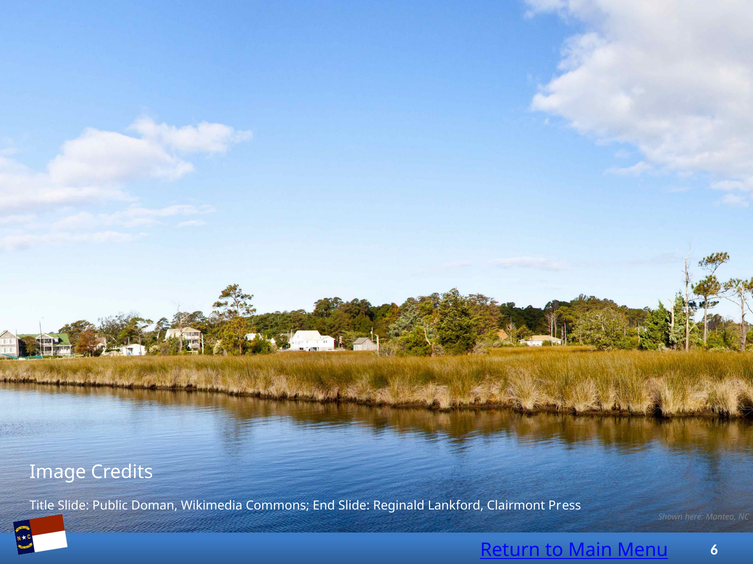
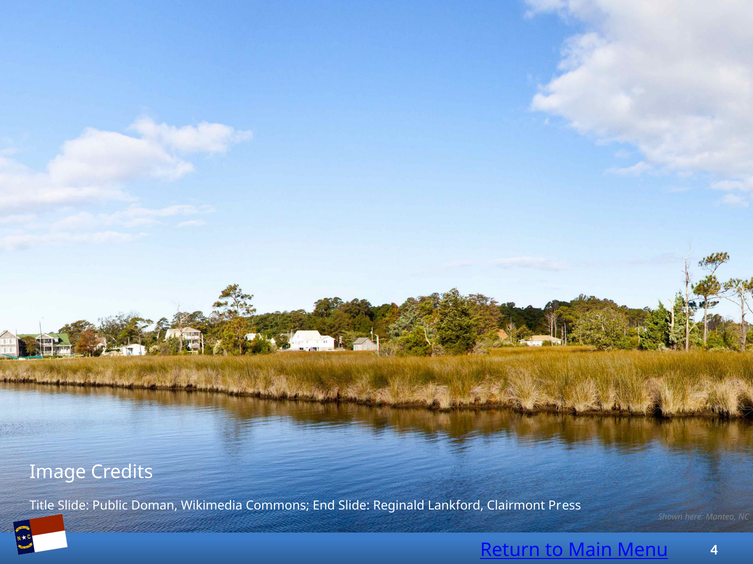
6: 6 -> 4
